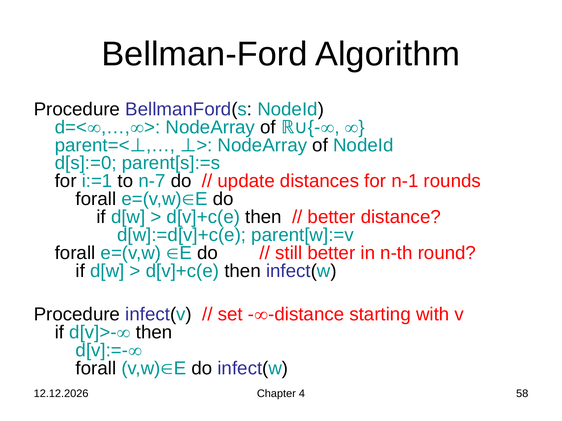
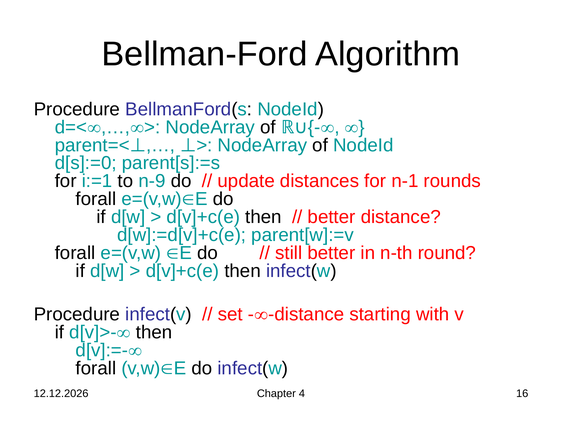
n-7: n-7 -> n-9
58: 58 -> 16
